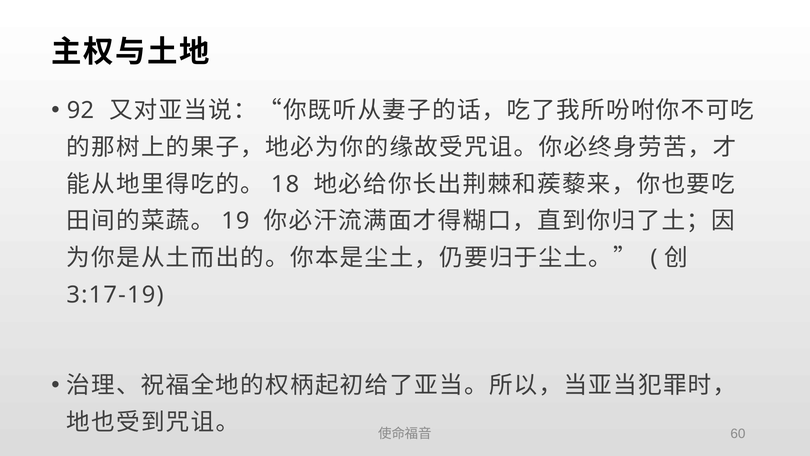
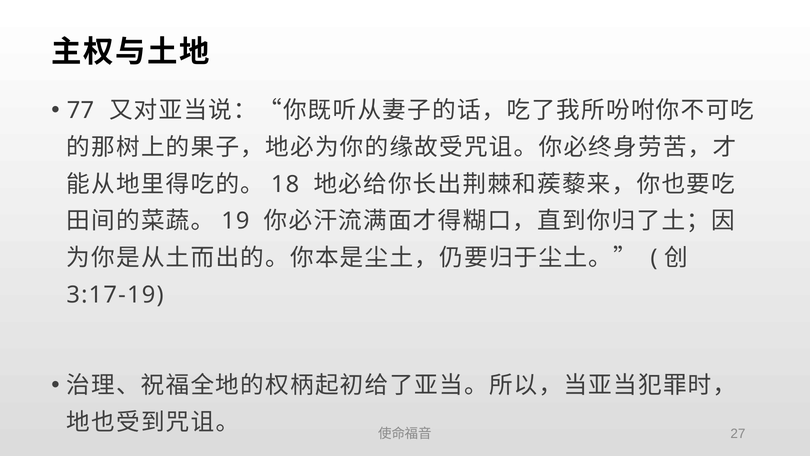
92: 92 -> 77
60: 60 -> 27
